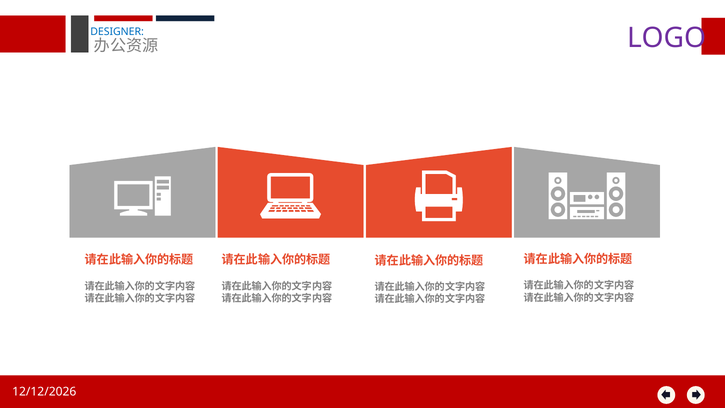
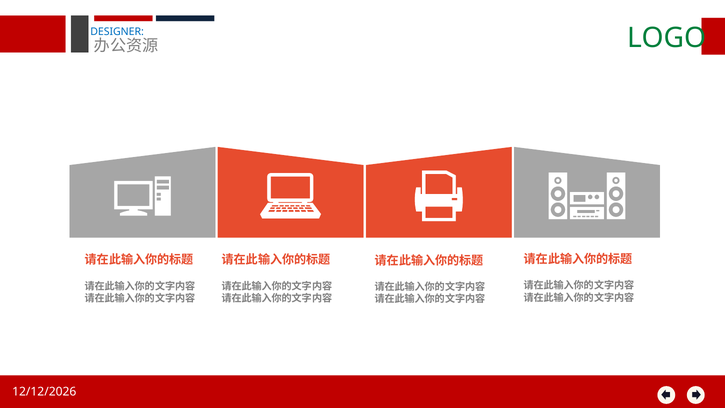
LOGO colour: purple -> green
